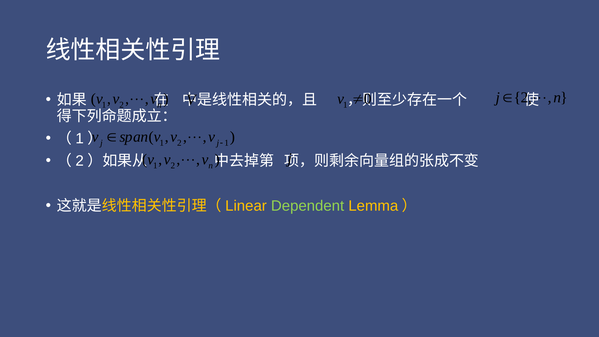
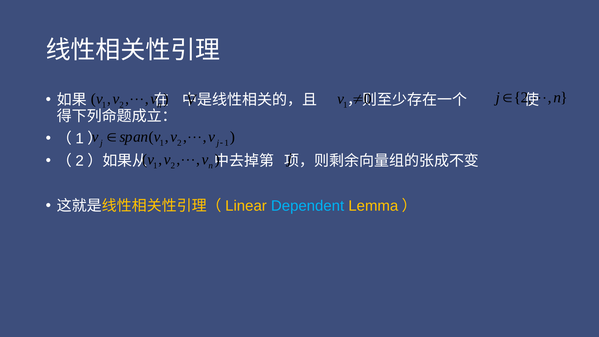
Dependent colour: light green -> light blue
